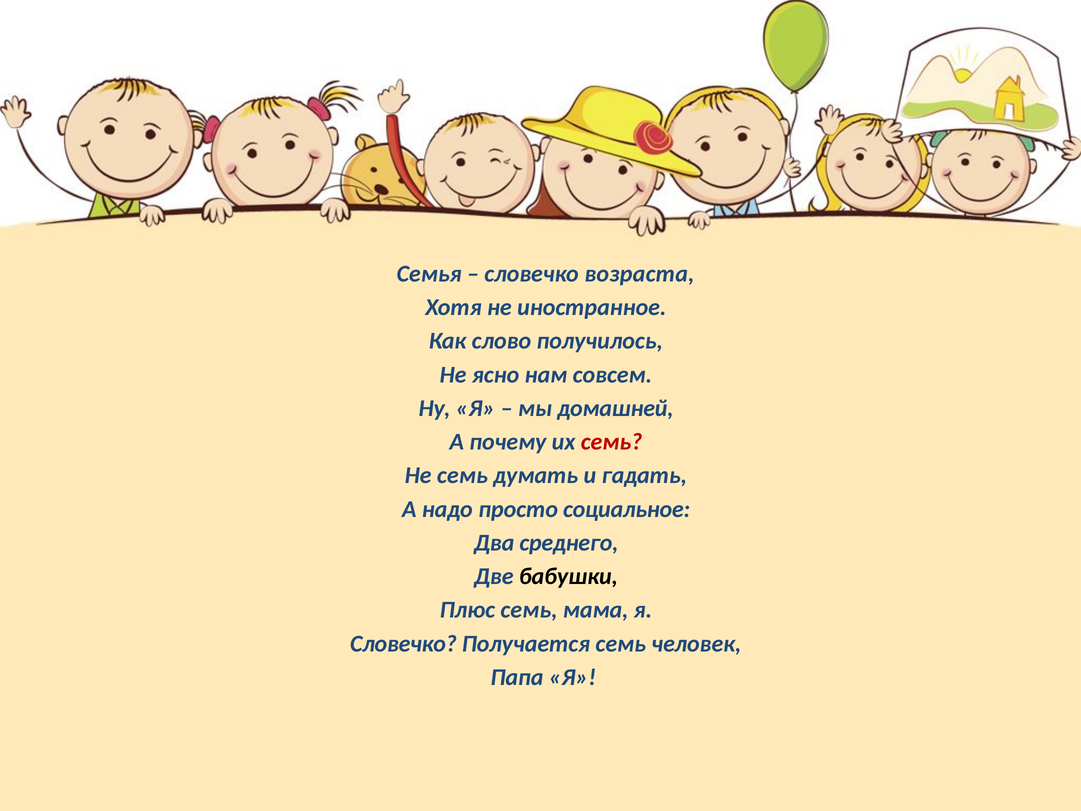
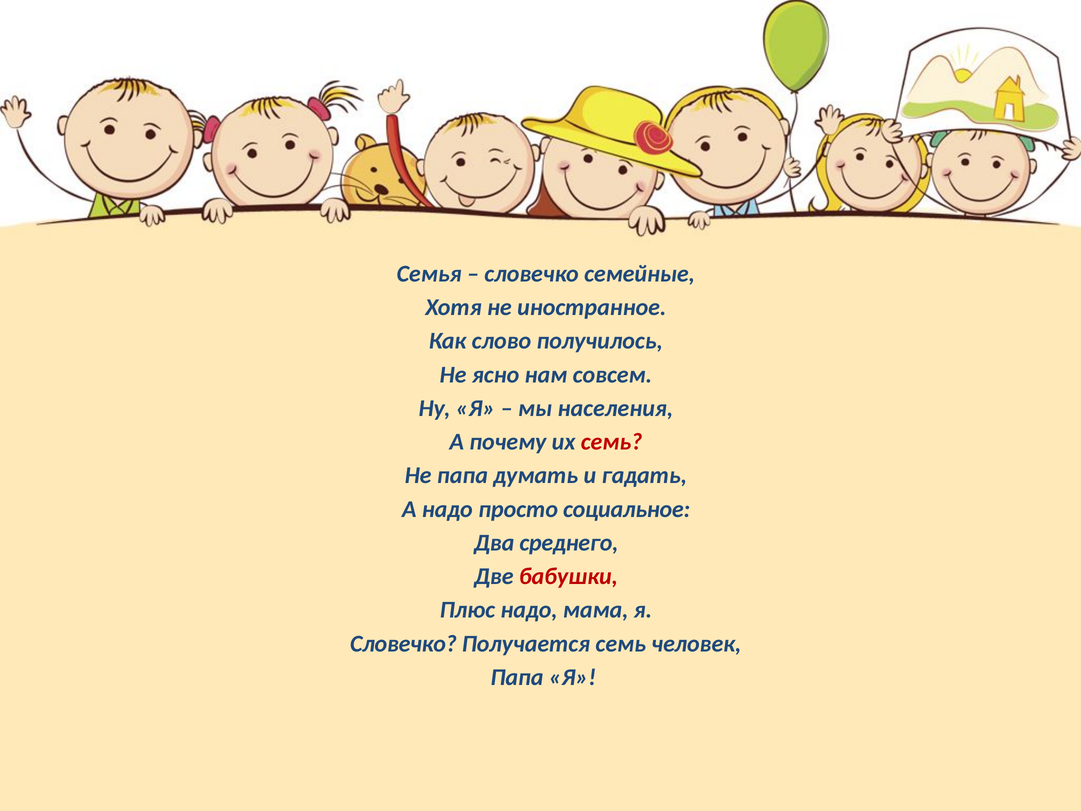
возраста: возраста -> семейные
домашней: домашней -> населения
Не семь: семь -> папа
бабушки colour: black -> red
Плюс семь: семь -> надо
